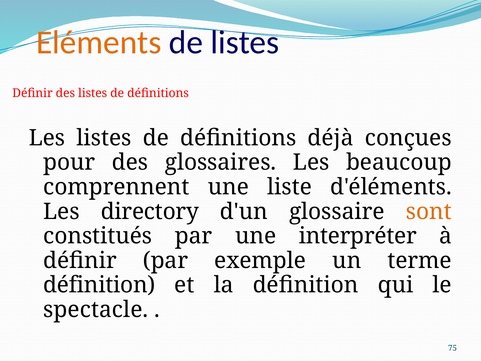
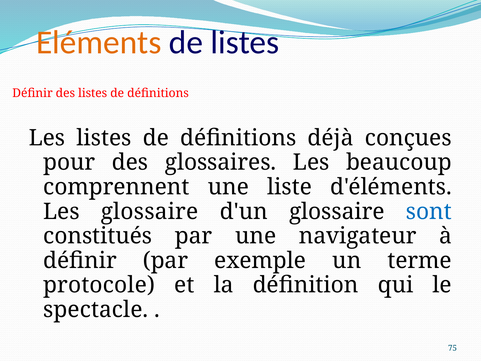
Les directory: directory -> glossaire
sont colour: orange -> blue
interpréter: interpréter -> navigateur
définition at (99, 285): définition -> protocole
